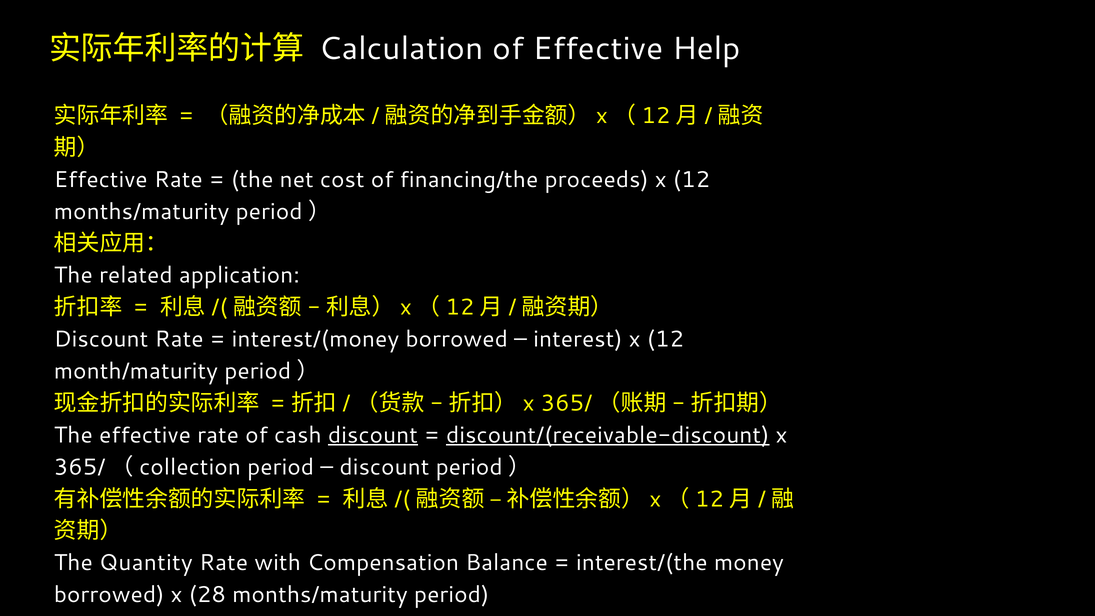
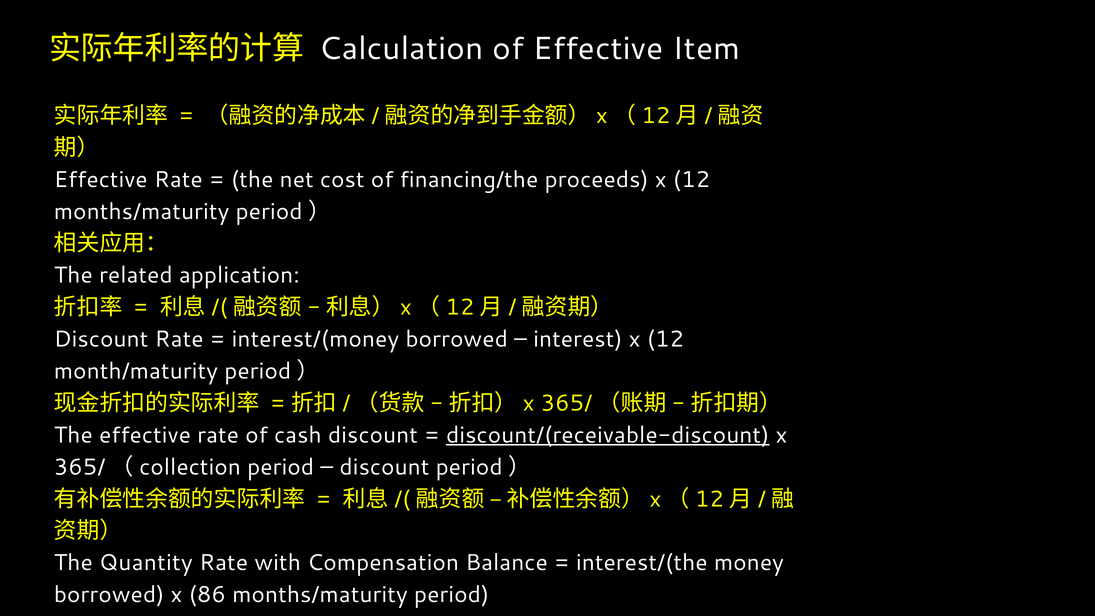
Help: Help -> Item
discount at (373, 435) underline: present -> none
28: 28 -> 86
